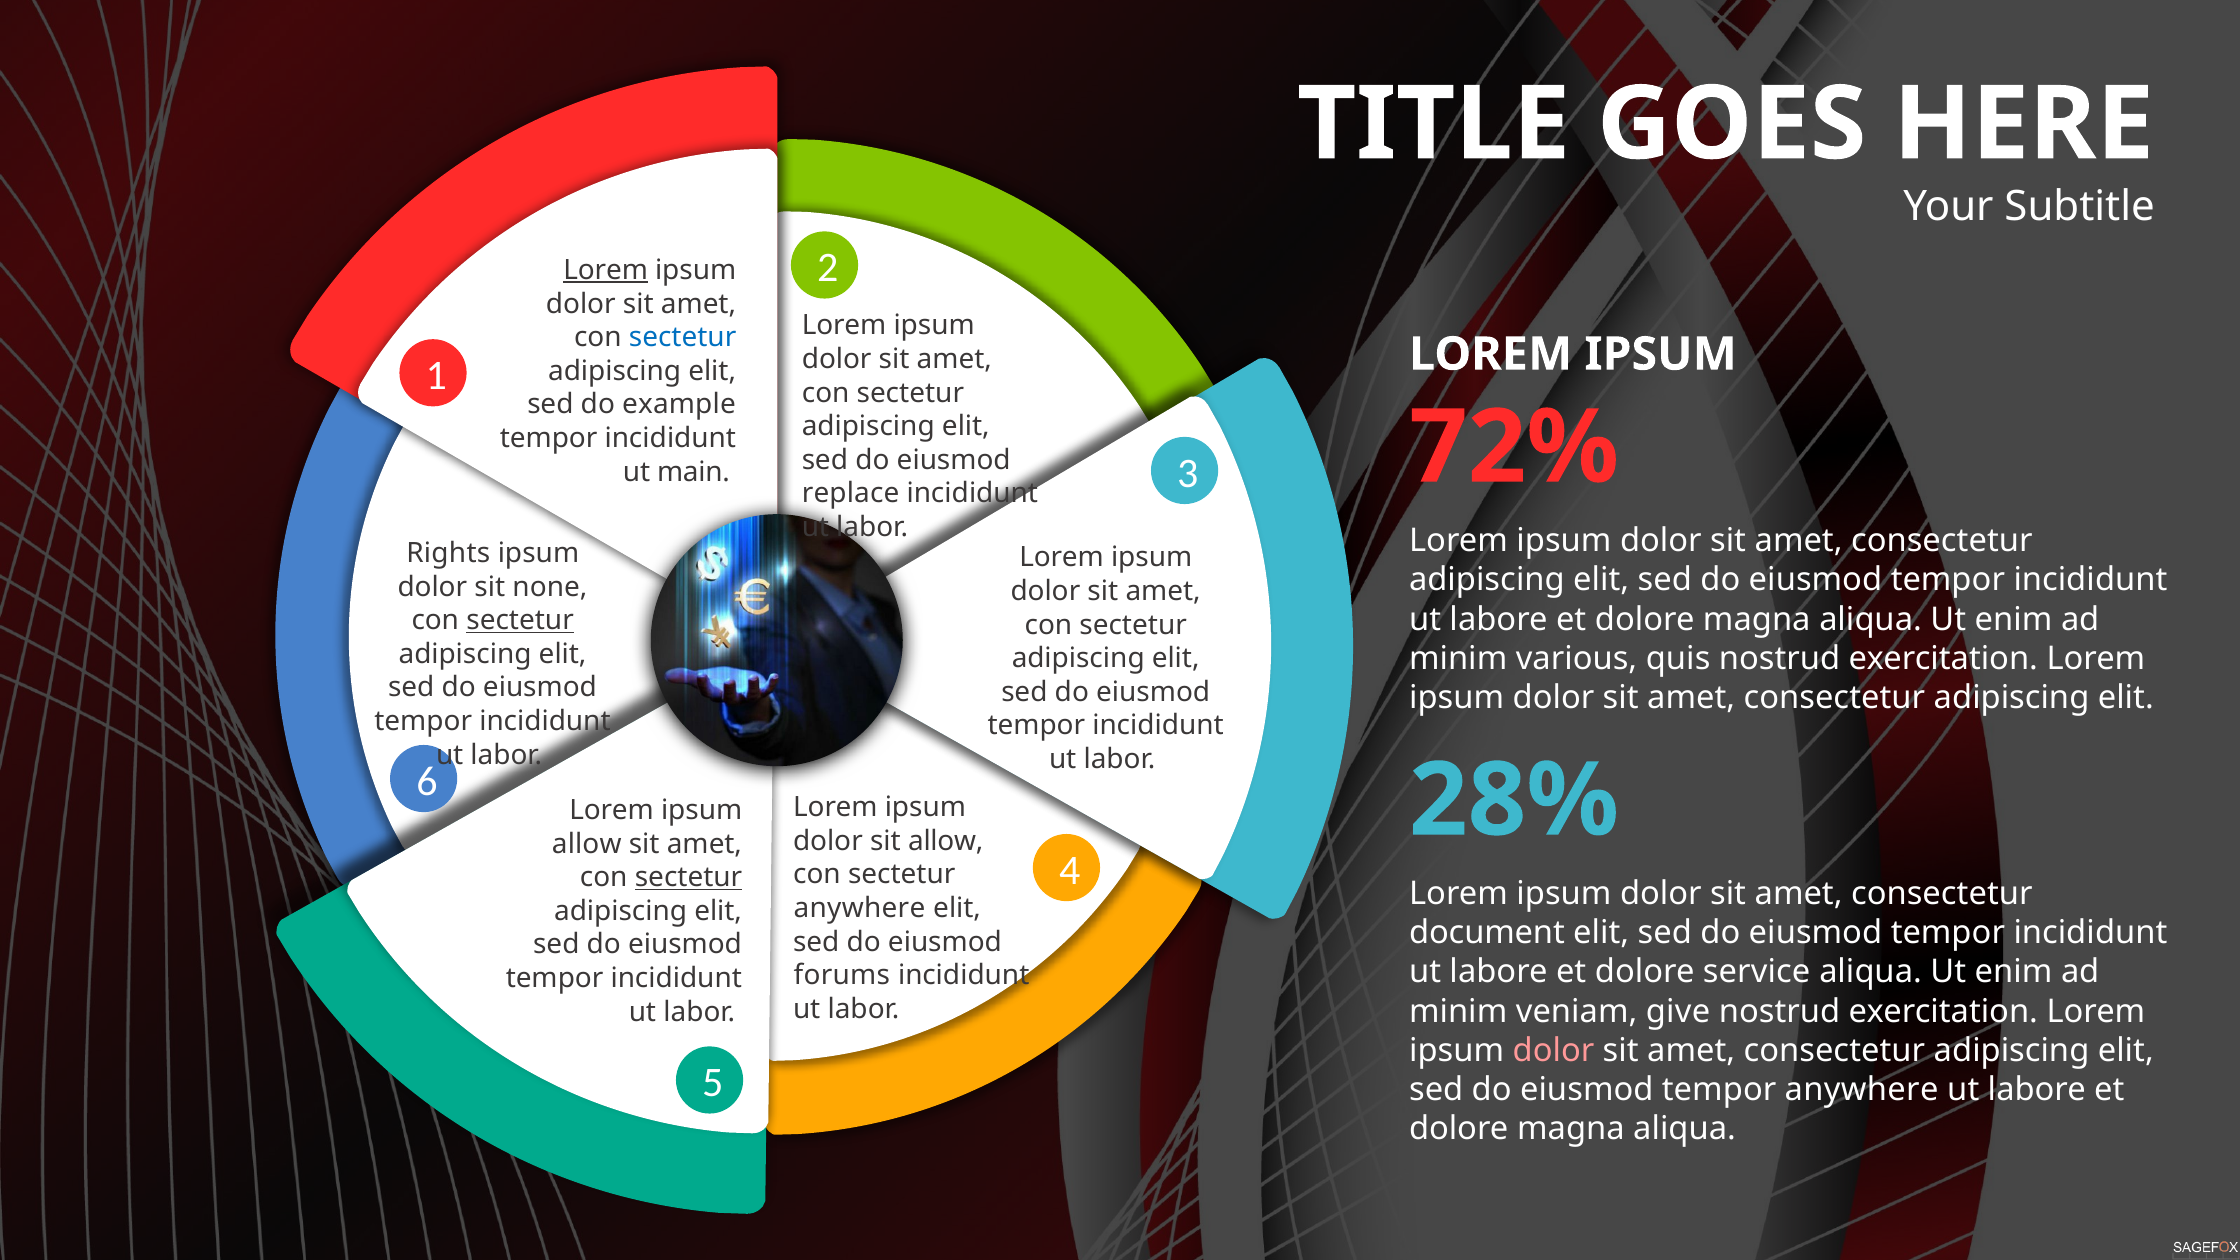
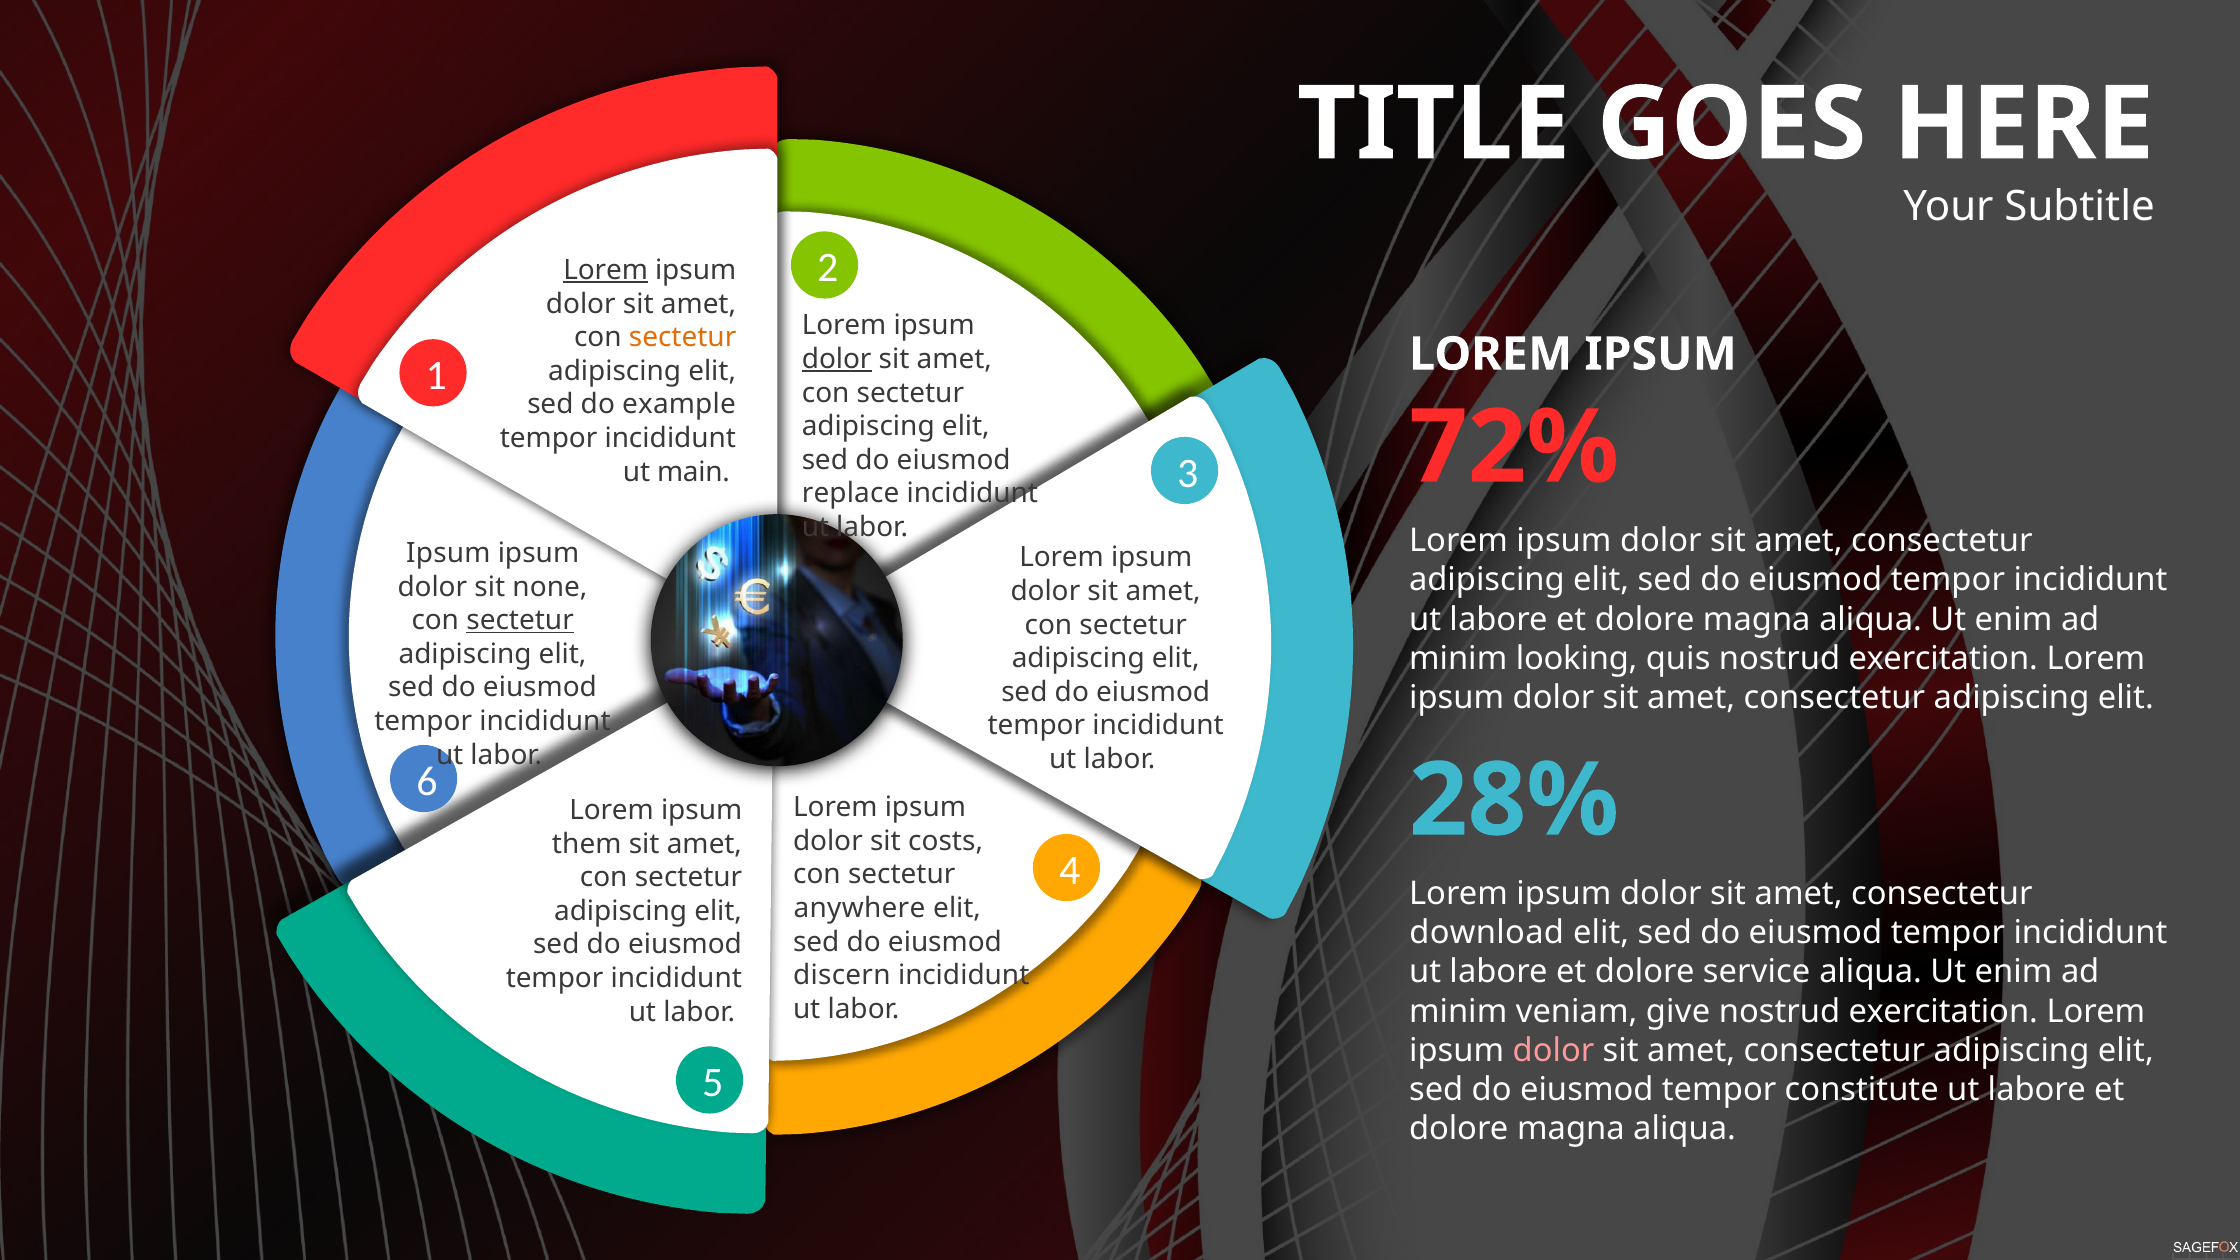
sectetur at (683, 337) colour: blue -> orange
dolor at (837, 359) underline: none -> present
Rights at (448, 553): Rights -> Ipsum
various: various -> looking
sit allow: allow -> costs
allow at (587, 844): allow -> them
sectetur at (689, 878) underline: present -> none
document: document -> download
forums: forums -> discern
tempor anywhere: anywhere -> constitute
